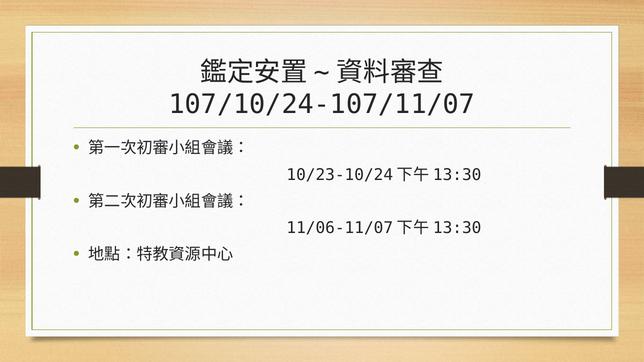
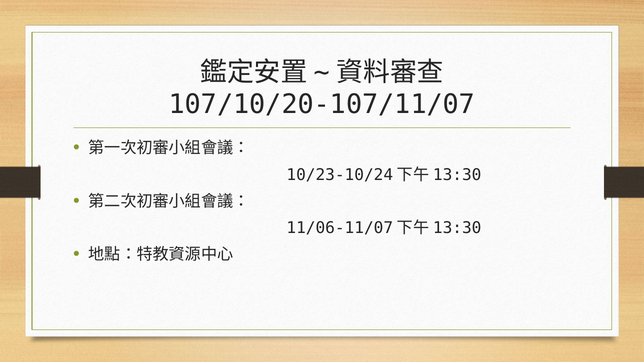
107/10/24-107/11/07: 107/10/24-107/11/07 -> 107/10/20-107/11/07
